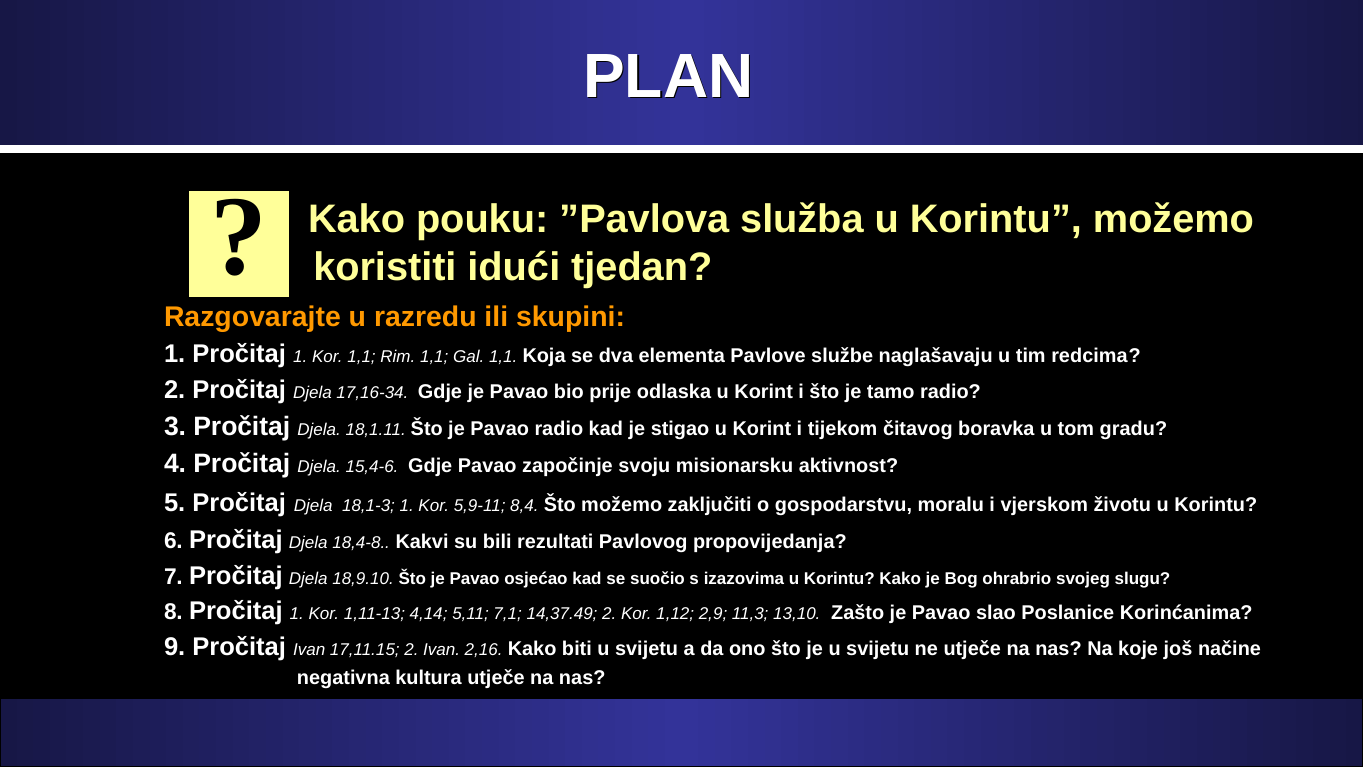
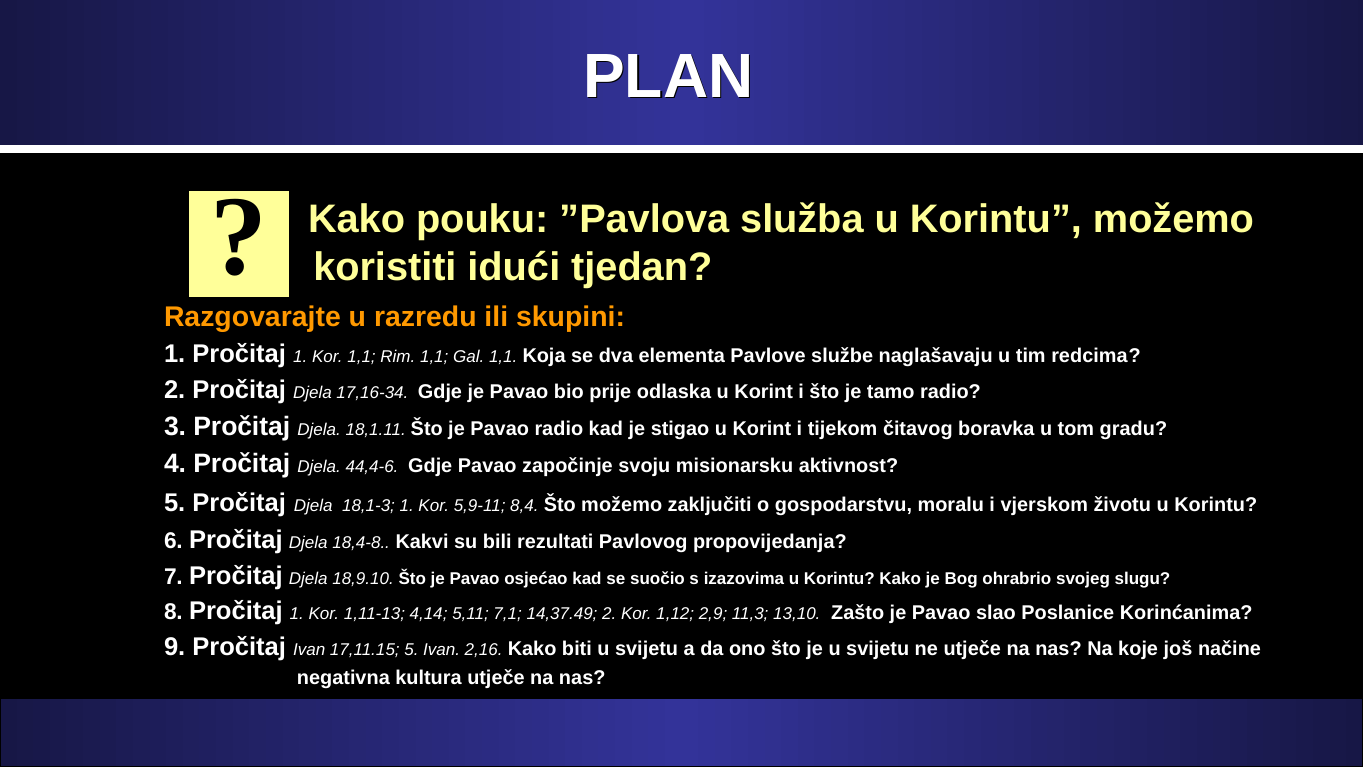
15,4-6: 15,4-6 -> 44,4-6
17,11.15 2: 2 -> 5
